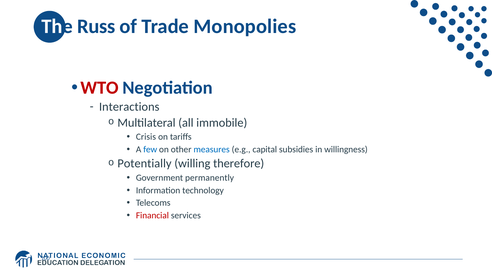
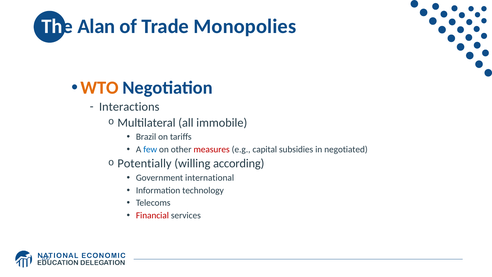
Russ: Russ -> Alan
WTO colour: red -> orange
Crisis: Crisis -> Brazil
measures colour: blue -> red
willingness: willingness -> negotiated
therefore: therefore -> according
permanently: permanently -> international
